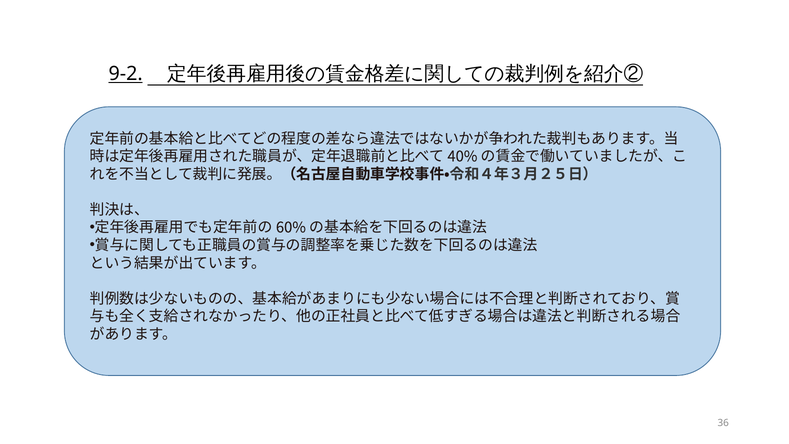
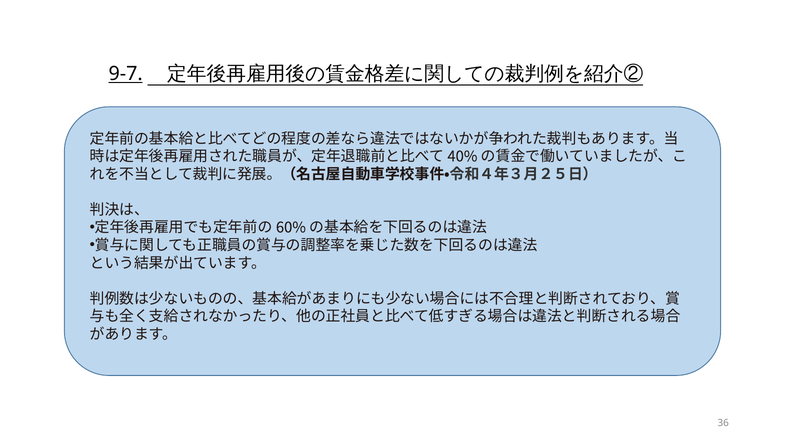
9-2: 9-2 -> 9-7
